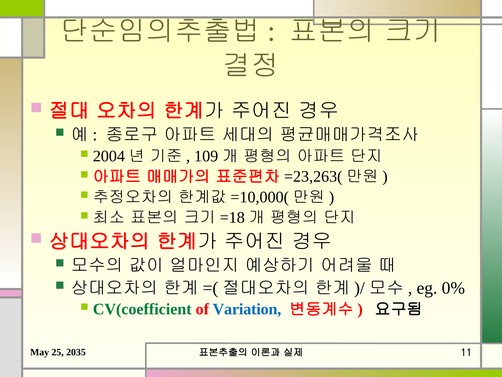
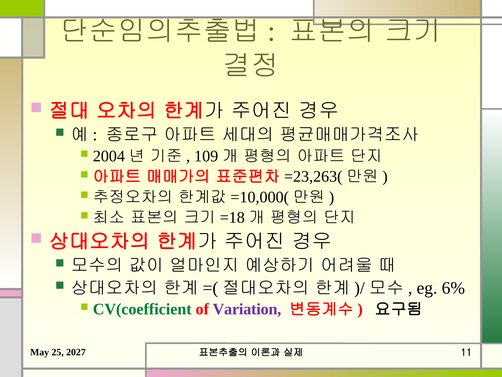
0%: 0% -> 6%
Variation colour: blue -> purple
2035: 2035 -> 2027
